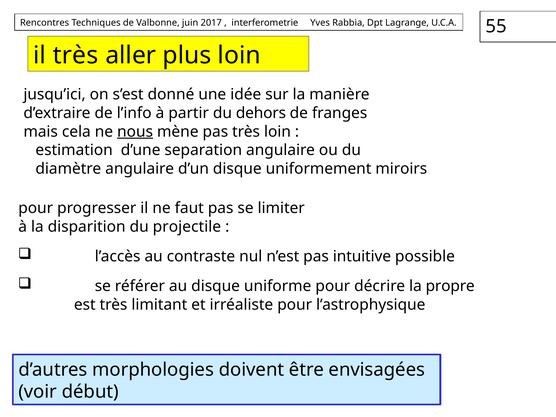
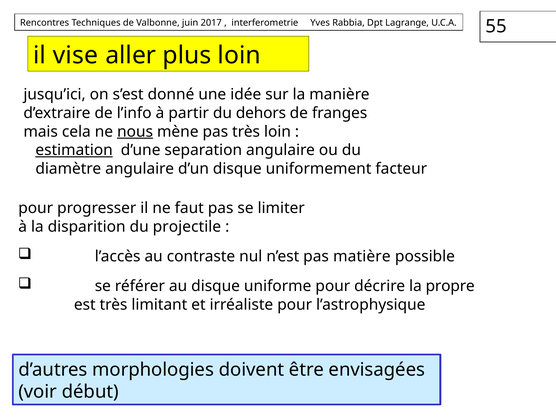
il très: très -> vise
estimation underline: none -> present
miroirs: miroirs -> facteur
intuitive: intuitive -> matière
